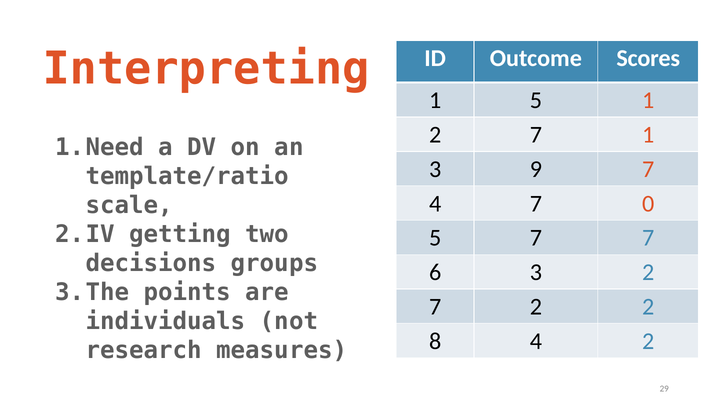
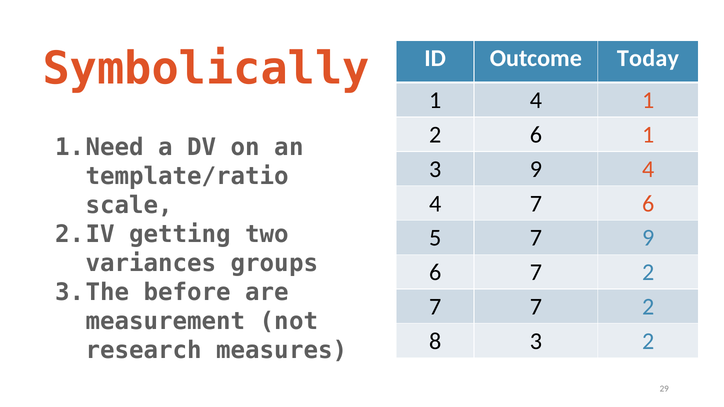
Interpreting: Interpreting -> Symbolically
Scores: Scores -> Today
1 5: 5 -> 4
7 at (536, 135): 7 -> 6
9 7: 7 -> 4
7 0: 0 -> 6
7 7: 7 -> 9
decisions: decisions -> variances
6 3: 3 -> 7
points: points -> before
7 2: 2 -> 7
individuals: individuals -> measurement
8 4: 4 -> 3
